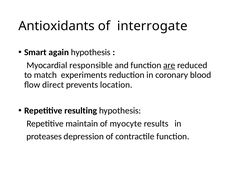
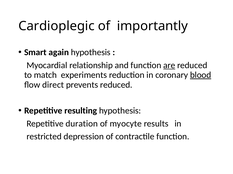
Antioxidants: Antioxidants -> Cardioplegic
interrogate: interrogate -> importantly
responsible: responsible -> relationship
blood underline: none -> present
prevents location: location -> reduced
maintain: maintain -> duration
proteases: proteases -> restricted
